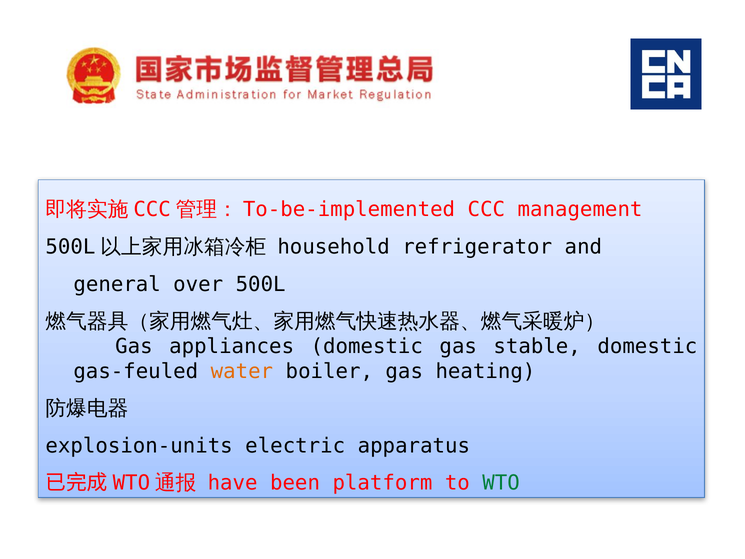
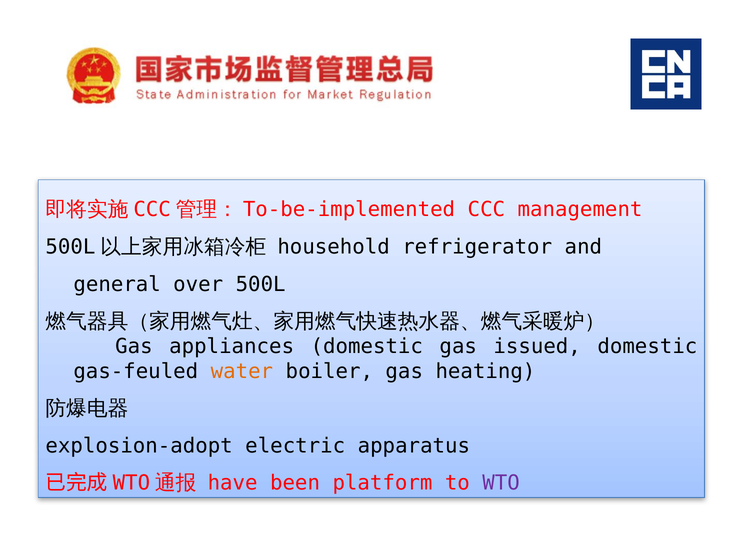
stable: stable -> issued
explosion-units: explosion-units -> explosion-adopt
WTO colour: green -> purple
